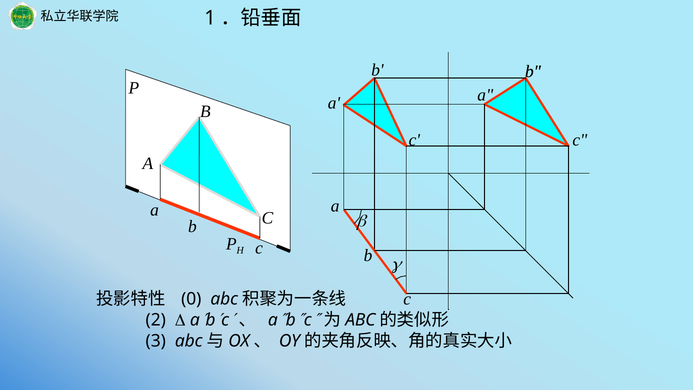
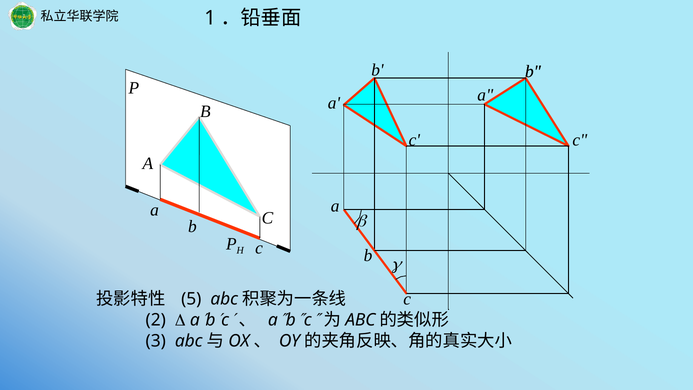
0: 0 -> 5
